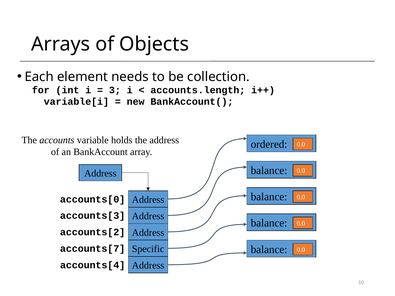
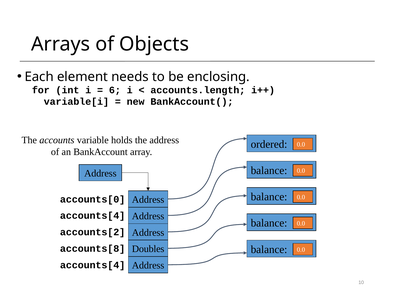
collection: collection -> enclosing
3: 3 -> 6
accounts[3 at (93, 216): accounts[3 -> accounts[4
Specific: Specific -> Doubles
accounts[7: accounts[7 -> accounts[8
